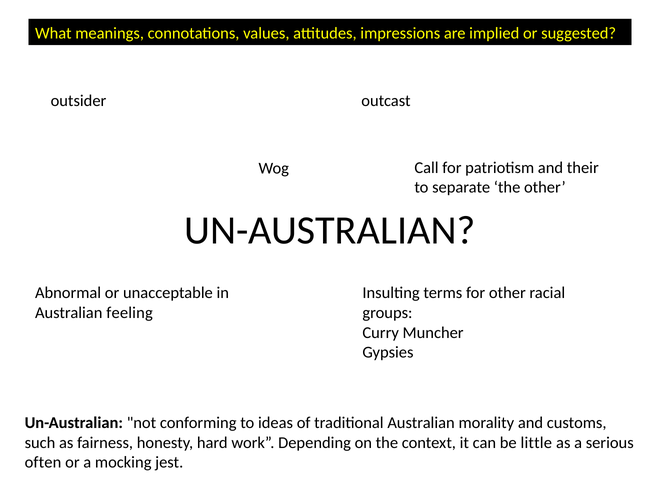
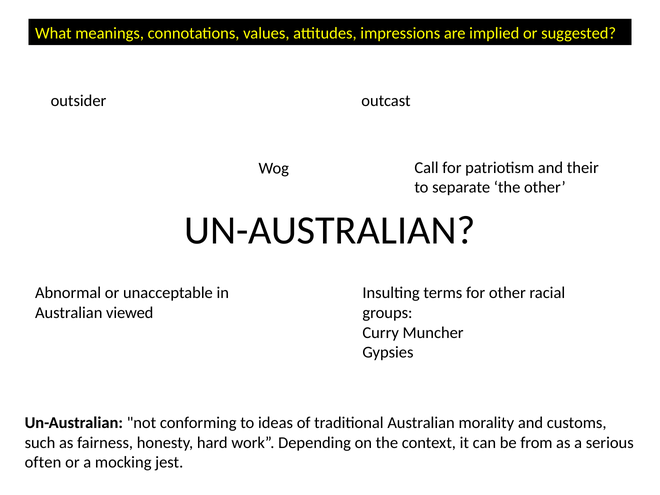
feeling: feeling -> viewed
little: little -> from
